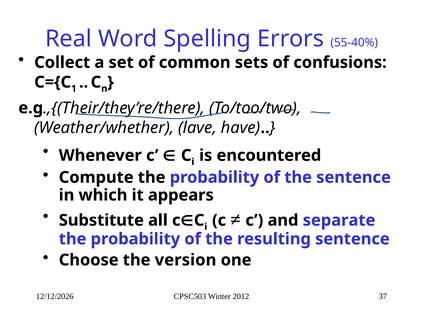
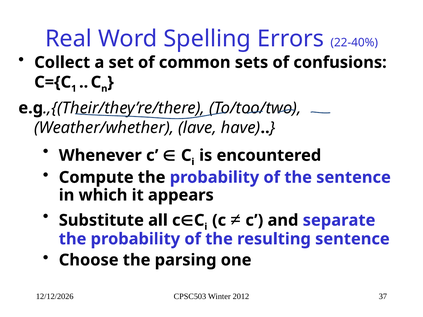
55-40%: 55-40% -> 22-40%
version: version -> parsing
